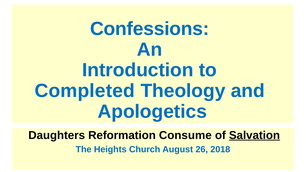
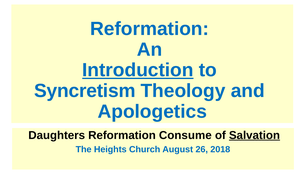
Confessions at (150, 29): Confessions -> Reformation
Introduction underline: none -> present
Completed: Completed -> Syncretism
